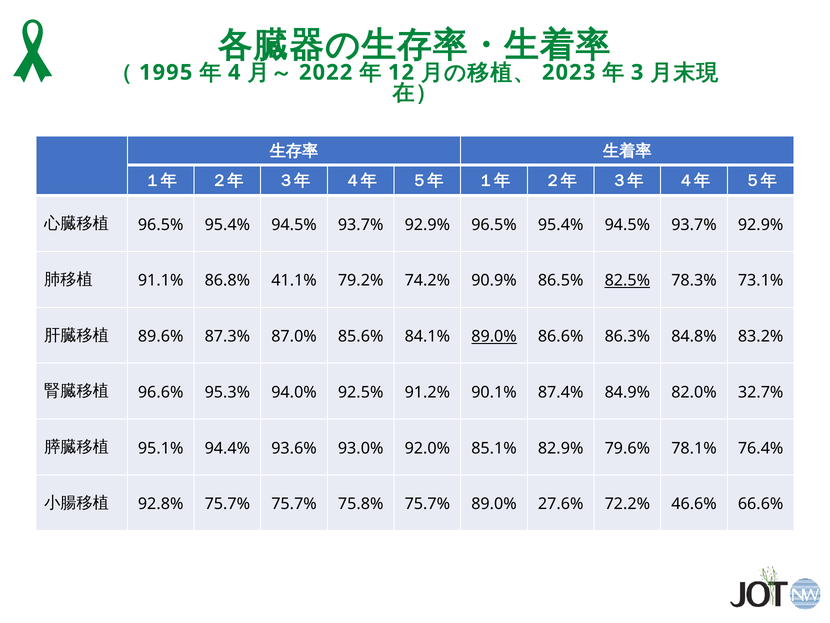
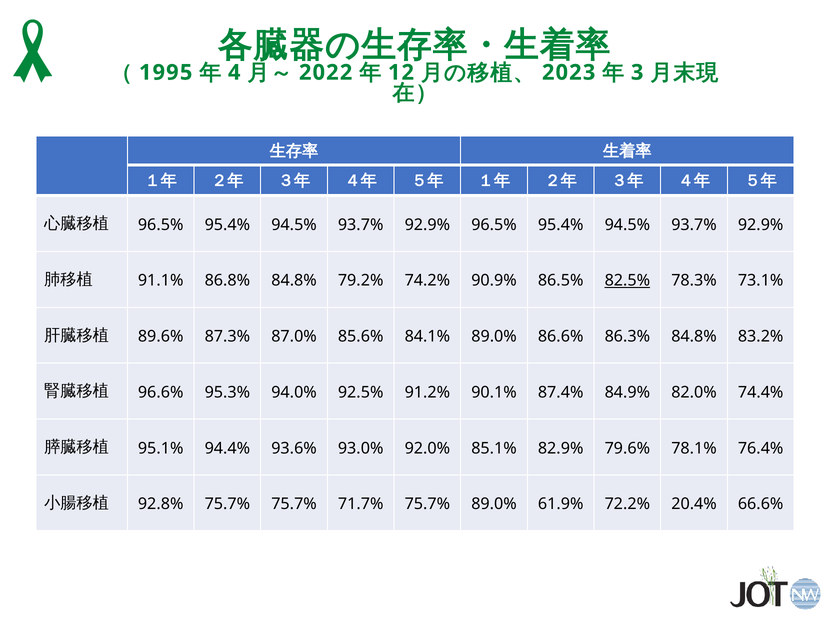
86.8% 41.1%: 41.1% -> 84.8%
89.0% at (494, 336) underline: present -> none
32.7%: 32.7% -> 74.4%
75.8%: 75.8% -> 71.7%
27.6%: 27.6% -> 61.9%
46.6%: 46.6% -> 20.4%
